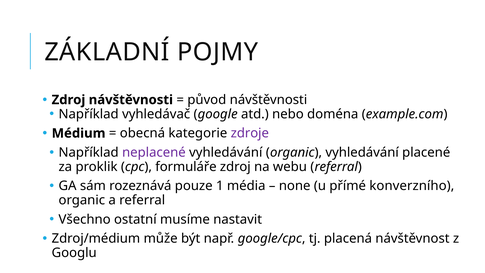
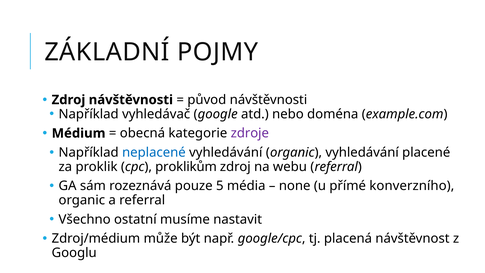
neplacené colour: purple -> blue
formuláře: formuláře -> proklikům
1: 1 -> 5
